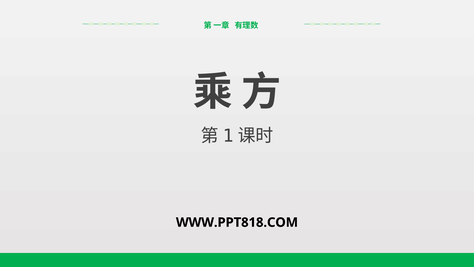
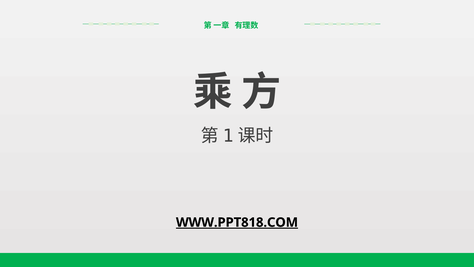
WWW.PPT818.COM underline: none -> present
